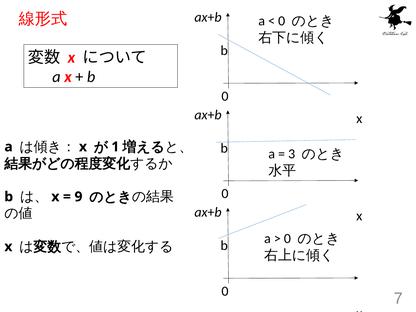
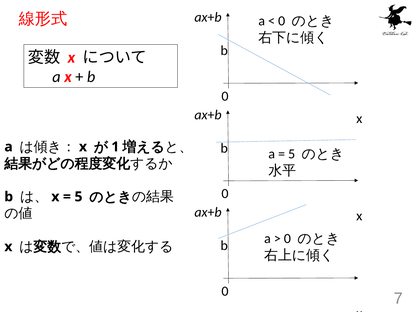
3 at (292, 154): 3 -> 5
9 at (78, 197): 9 -> 5
